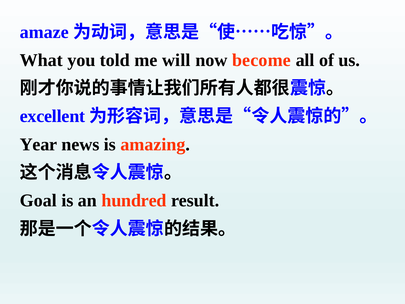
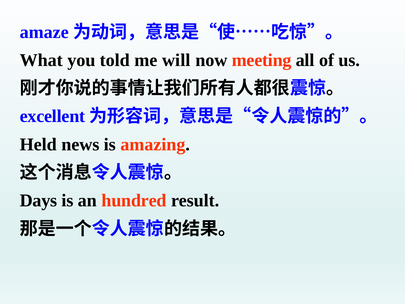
become: become -> meeting
Year: Year -> Held
Goal: Goal -> Days
